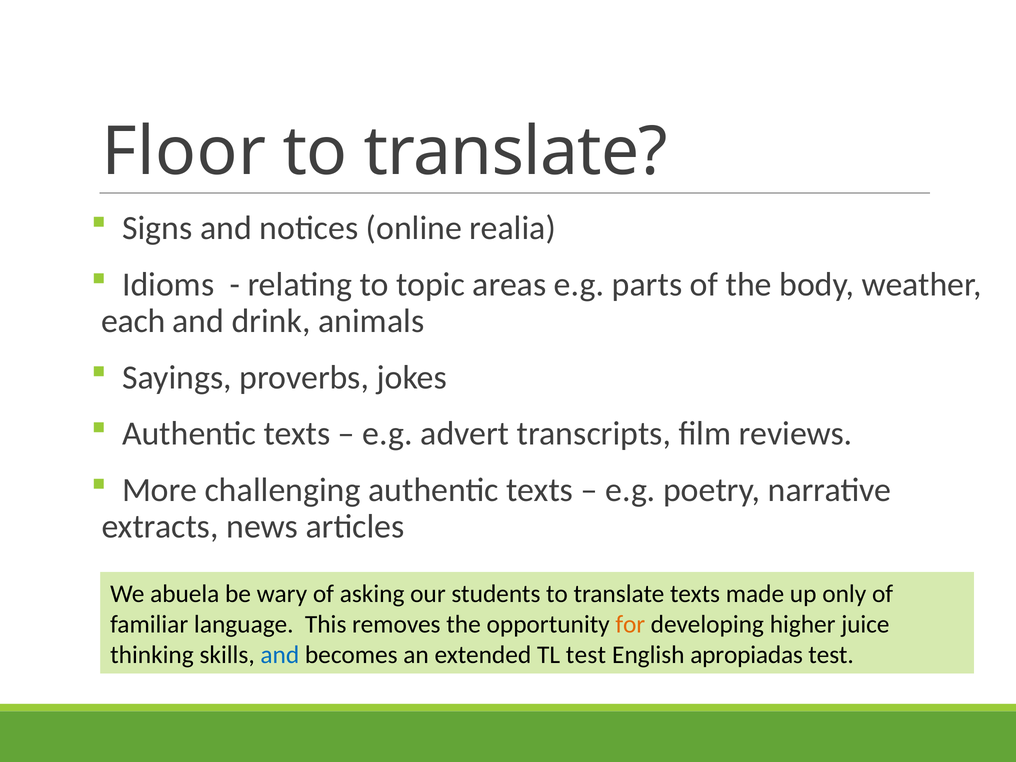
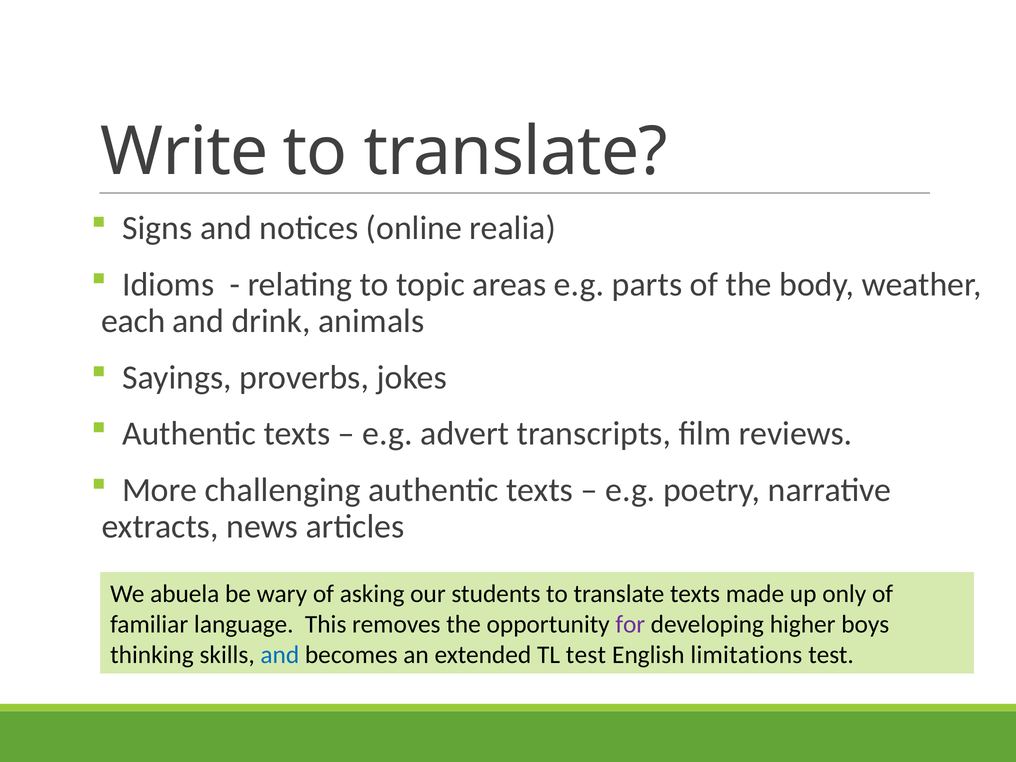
Floor: Floor -> Write
for colour: orange -> purple
juice: juice -> boys
apropiadas: apropiadas -> limitations
